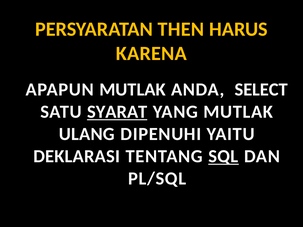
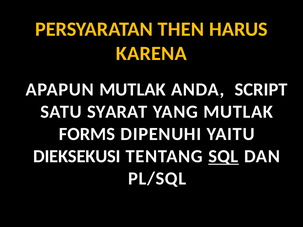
SELECT: SELECT -> SCRIPT
SYARAT underline: present -> none
ULANG: ULANG -> FORMS
DEKLARASI: DEKLARASI -> DIEKSEKUSI
